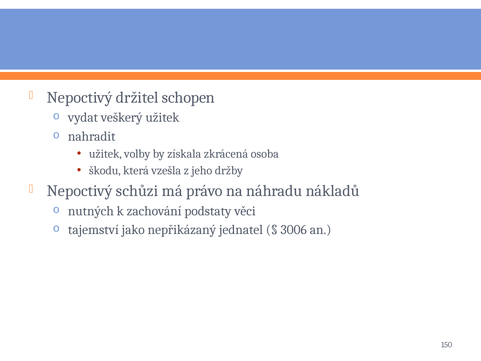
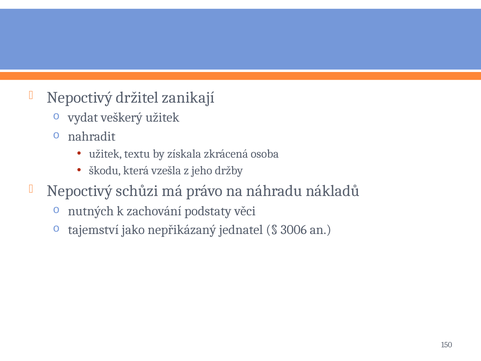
schopen: schopen -> zanikají
volby: volby -> textu
